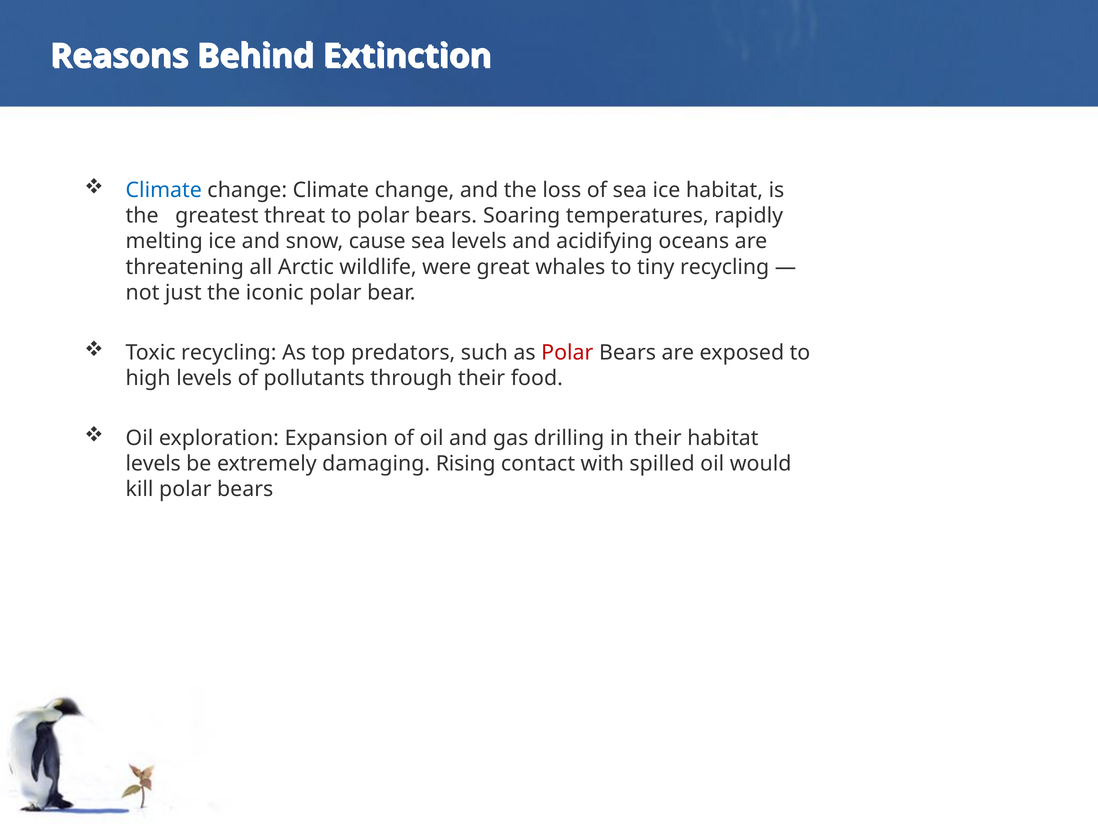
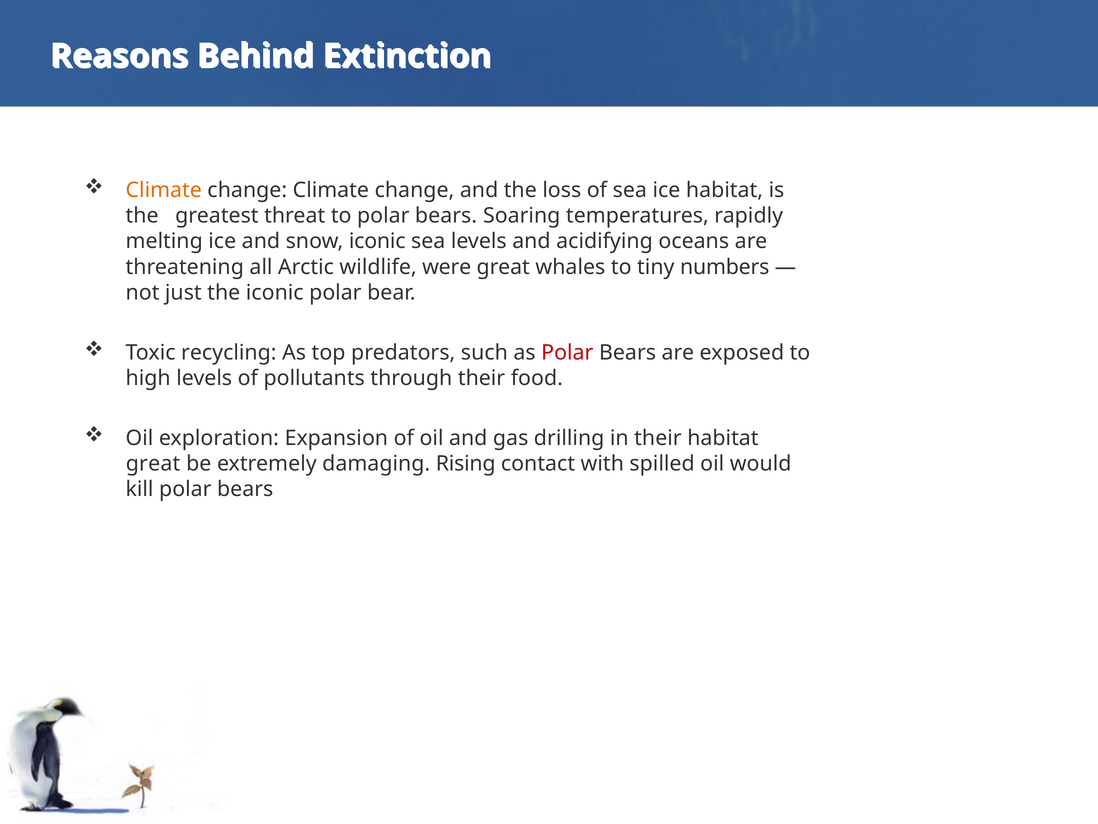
Climate at (164, 190) colour: blue -> orange
snow cause: cause -> iconic
tiny recycling: recycling -> numbers
levels at (153, 463): levels -> great
